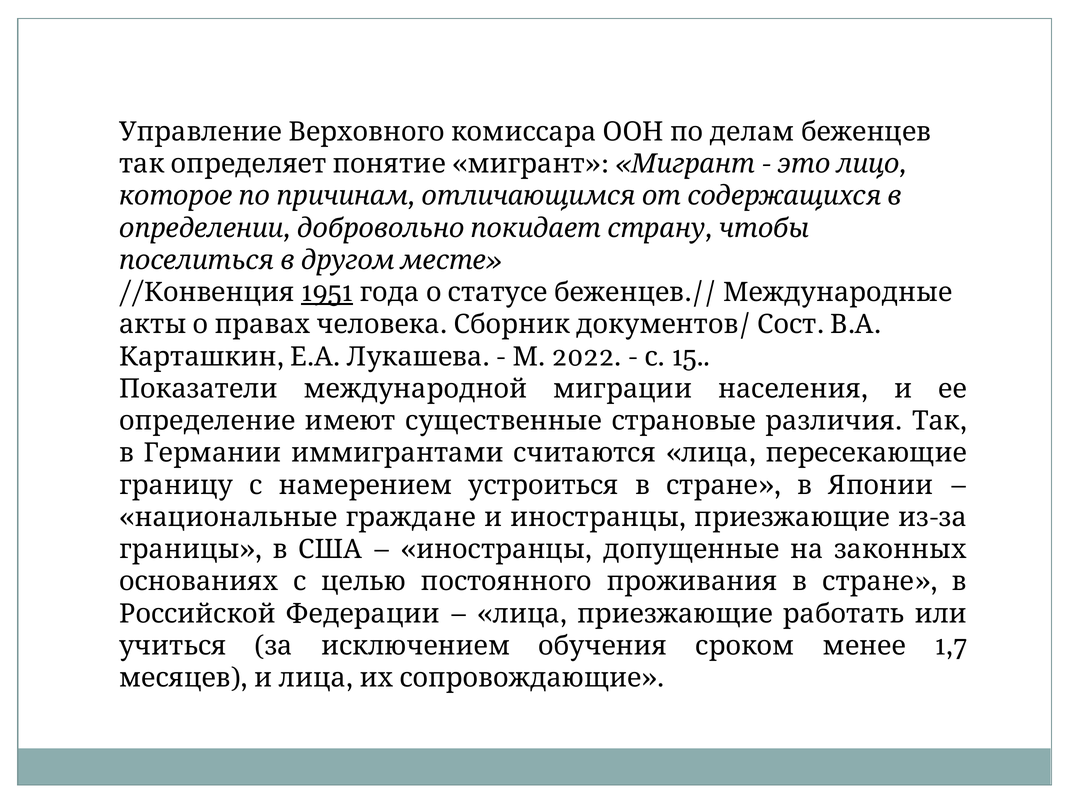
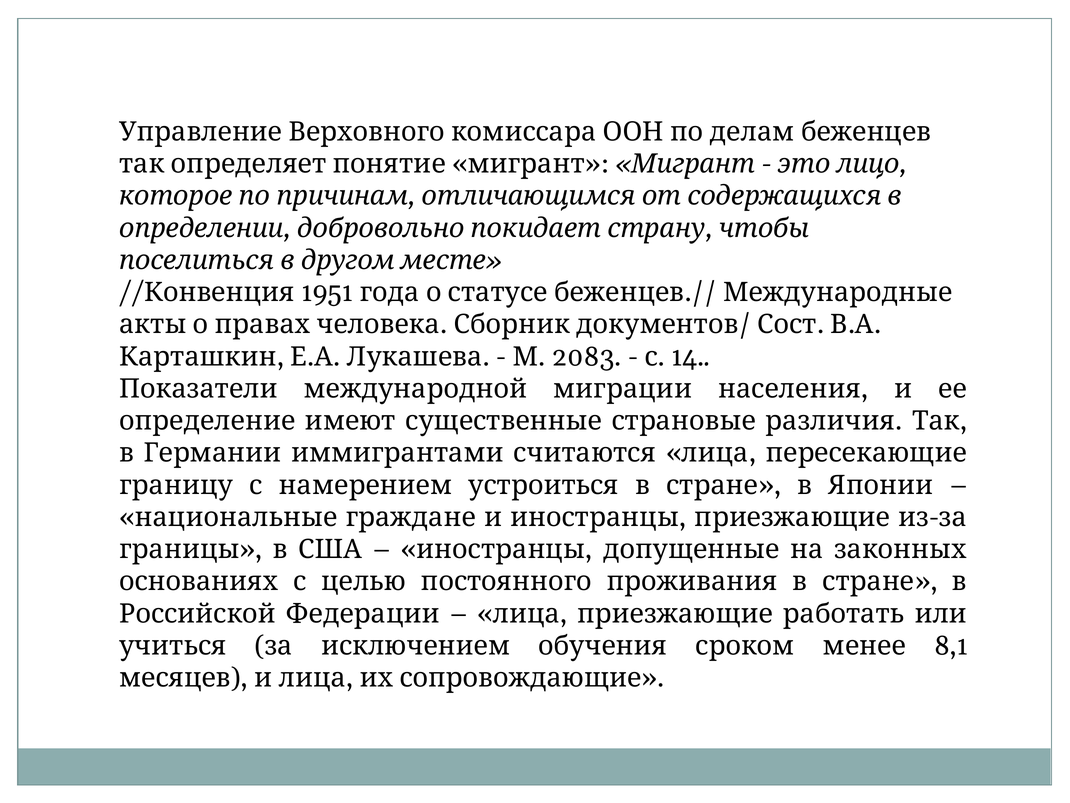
1951 underline: present -> none
2022: 2022 -> 2083
15: 15 -> 14
1,7: 1,7 -> 8,1
